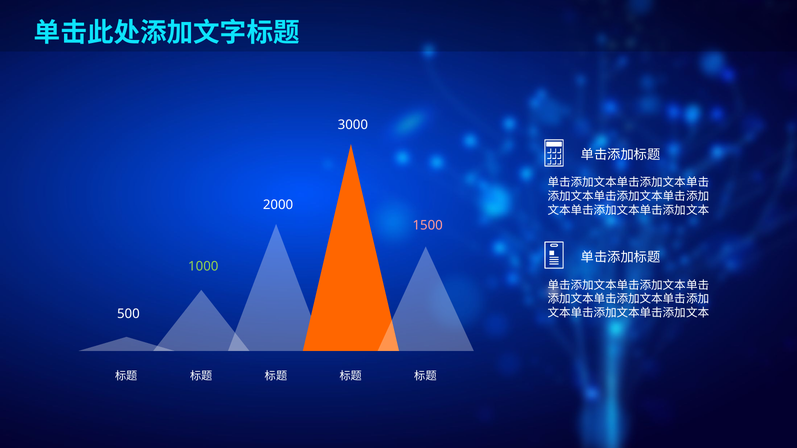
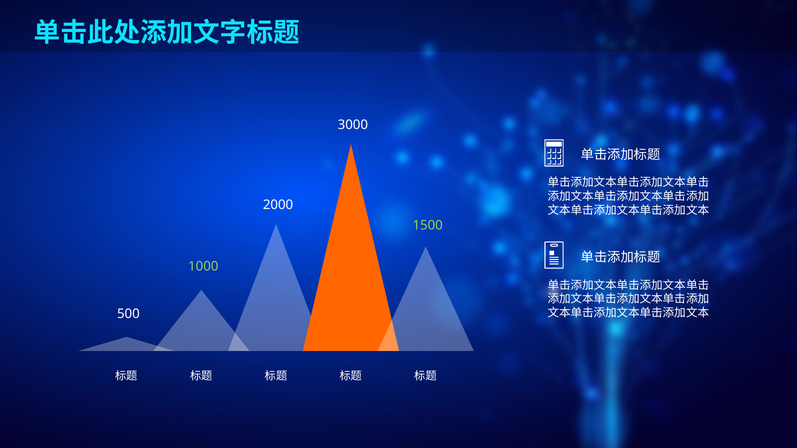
1500 colour: pink -> light green
